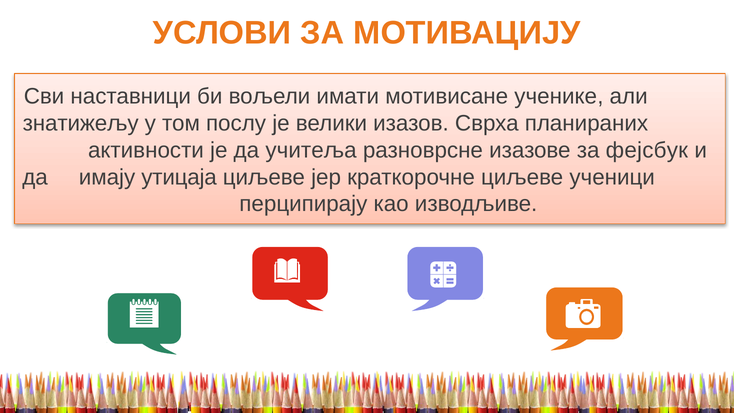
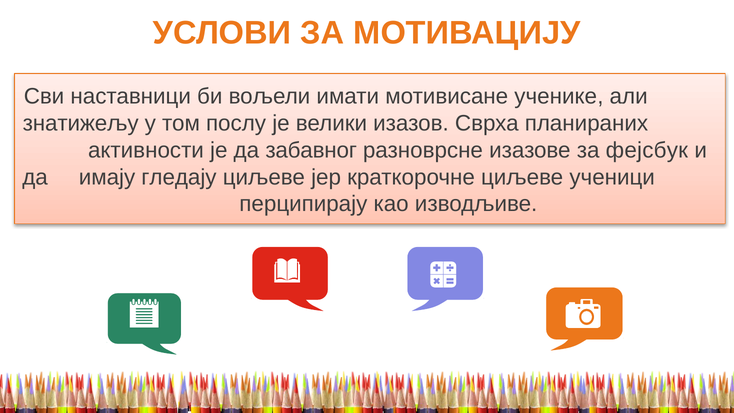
учитеља: учитеља -> забавног
утицаја: утицаја -> гледају
